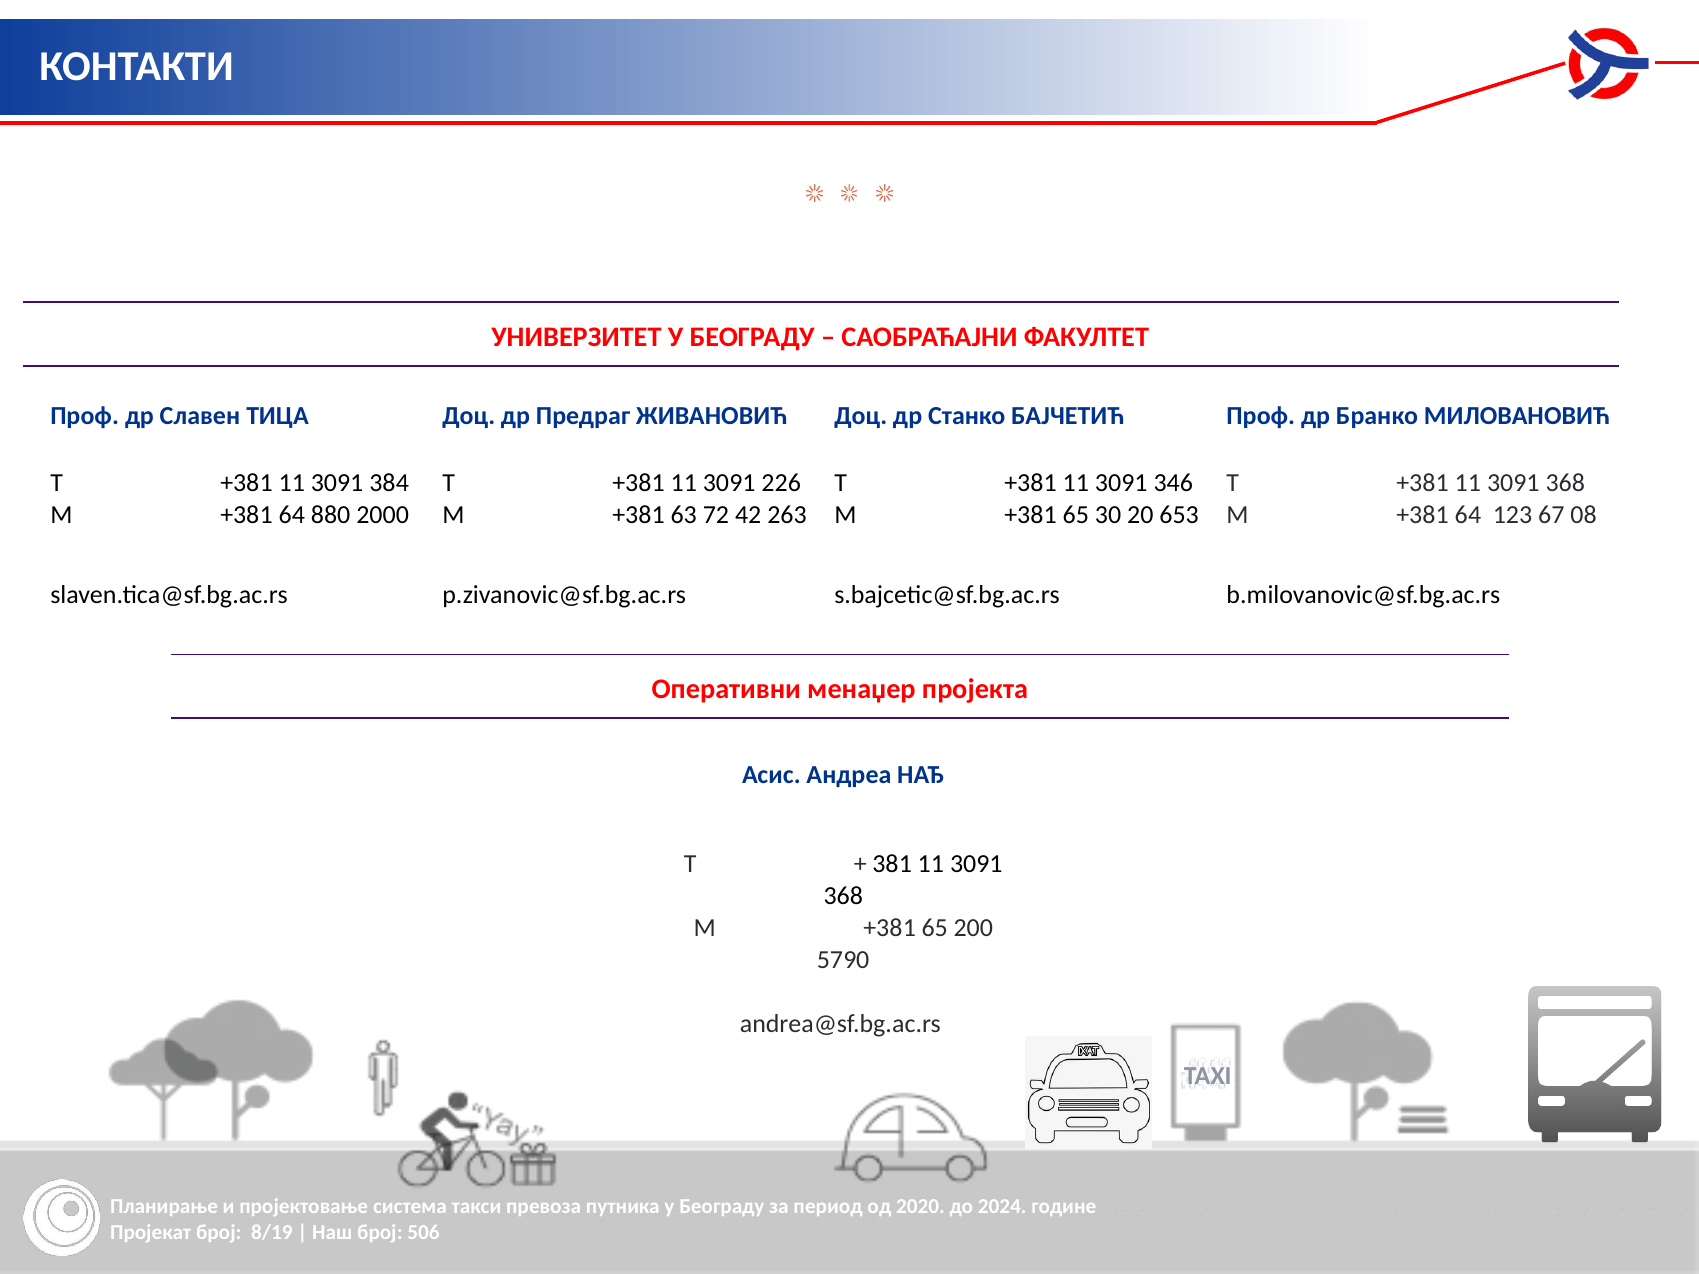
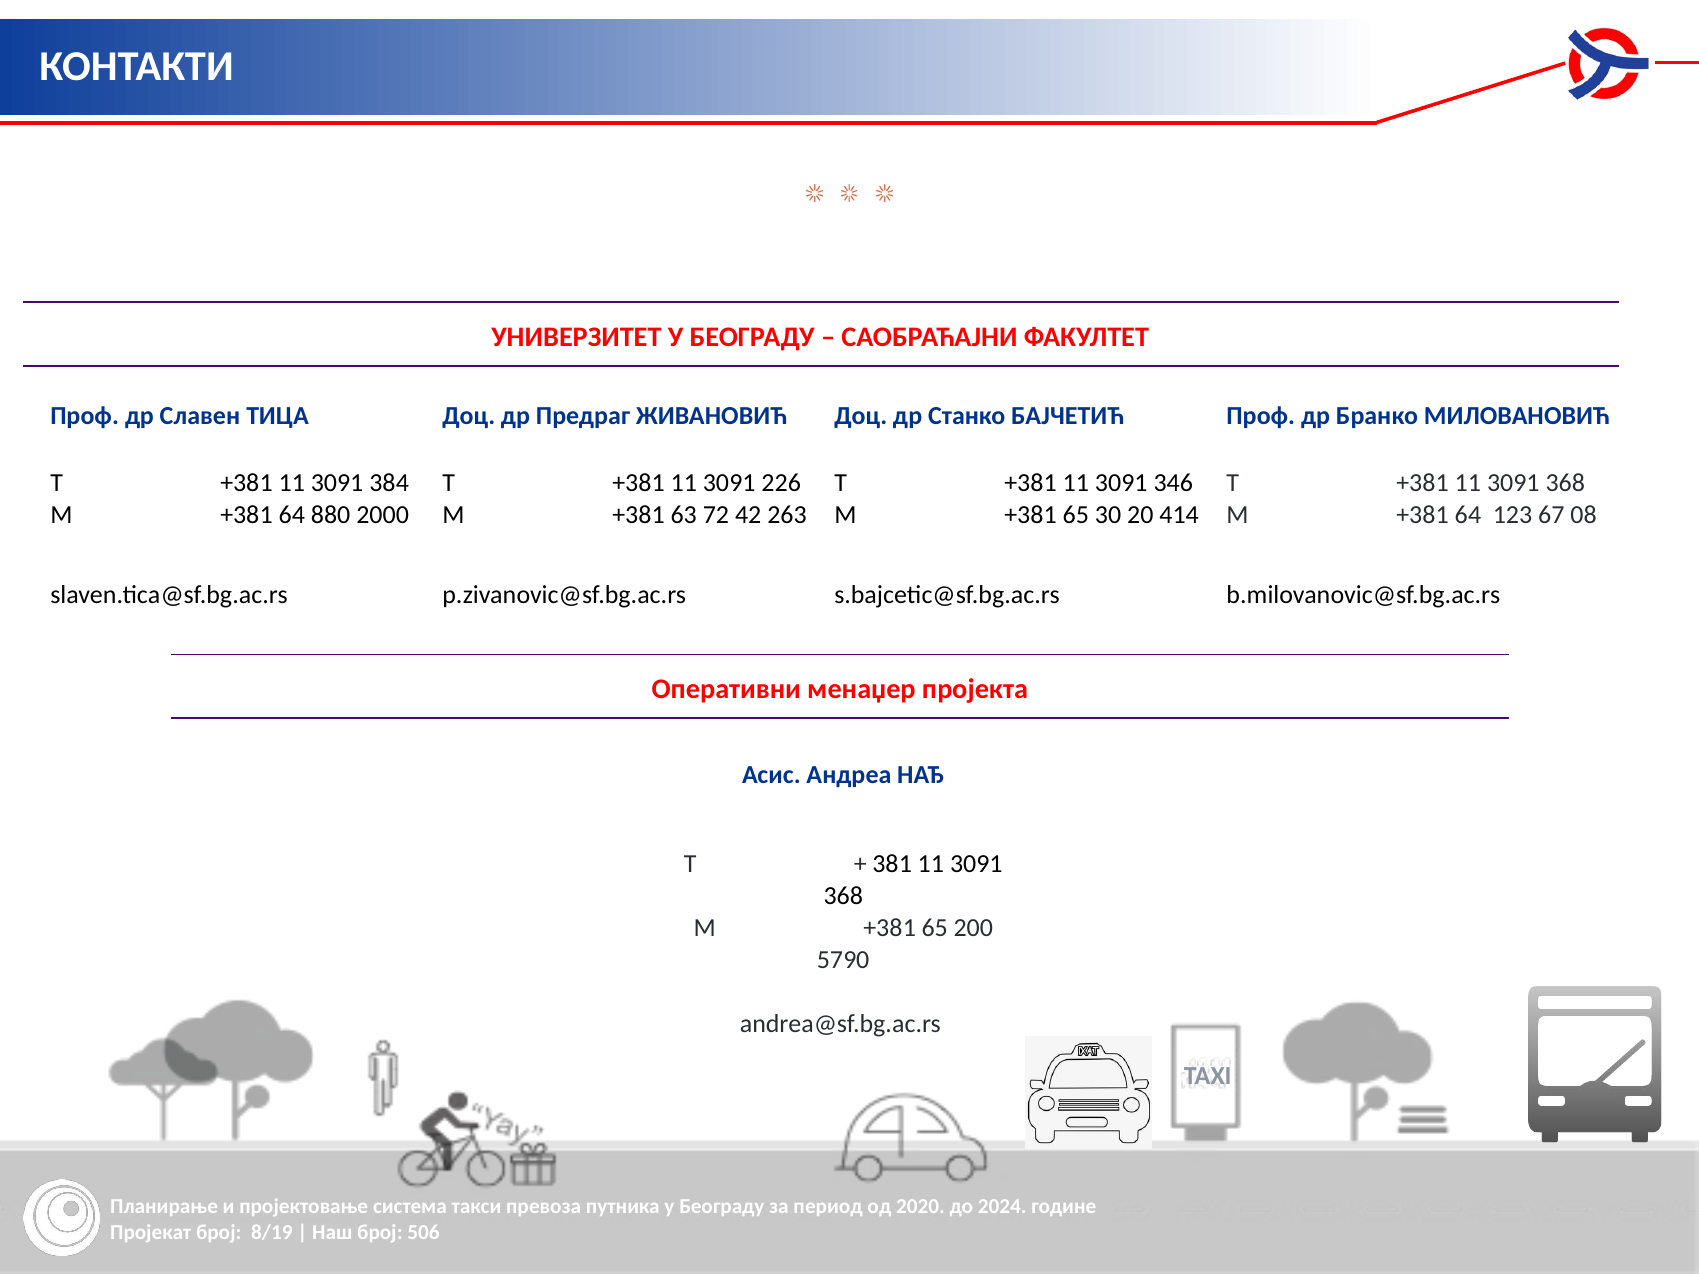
653: 653 -> 414
